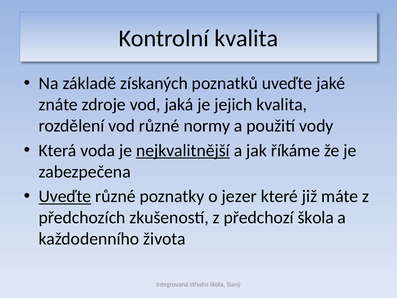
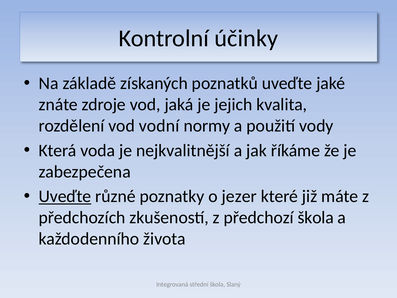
Kontrolní kvalita: kvalita -> účinky
vod různé: různé -> vodní
nejkvalitnější underline: present -> none
